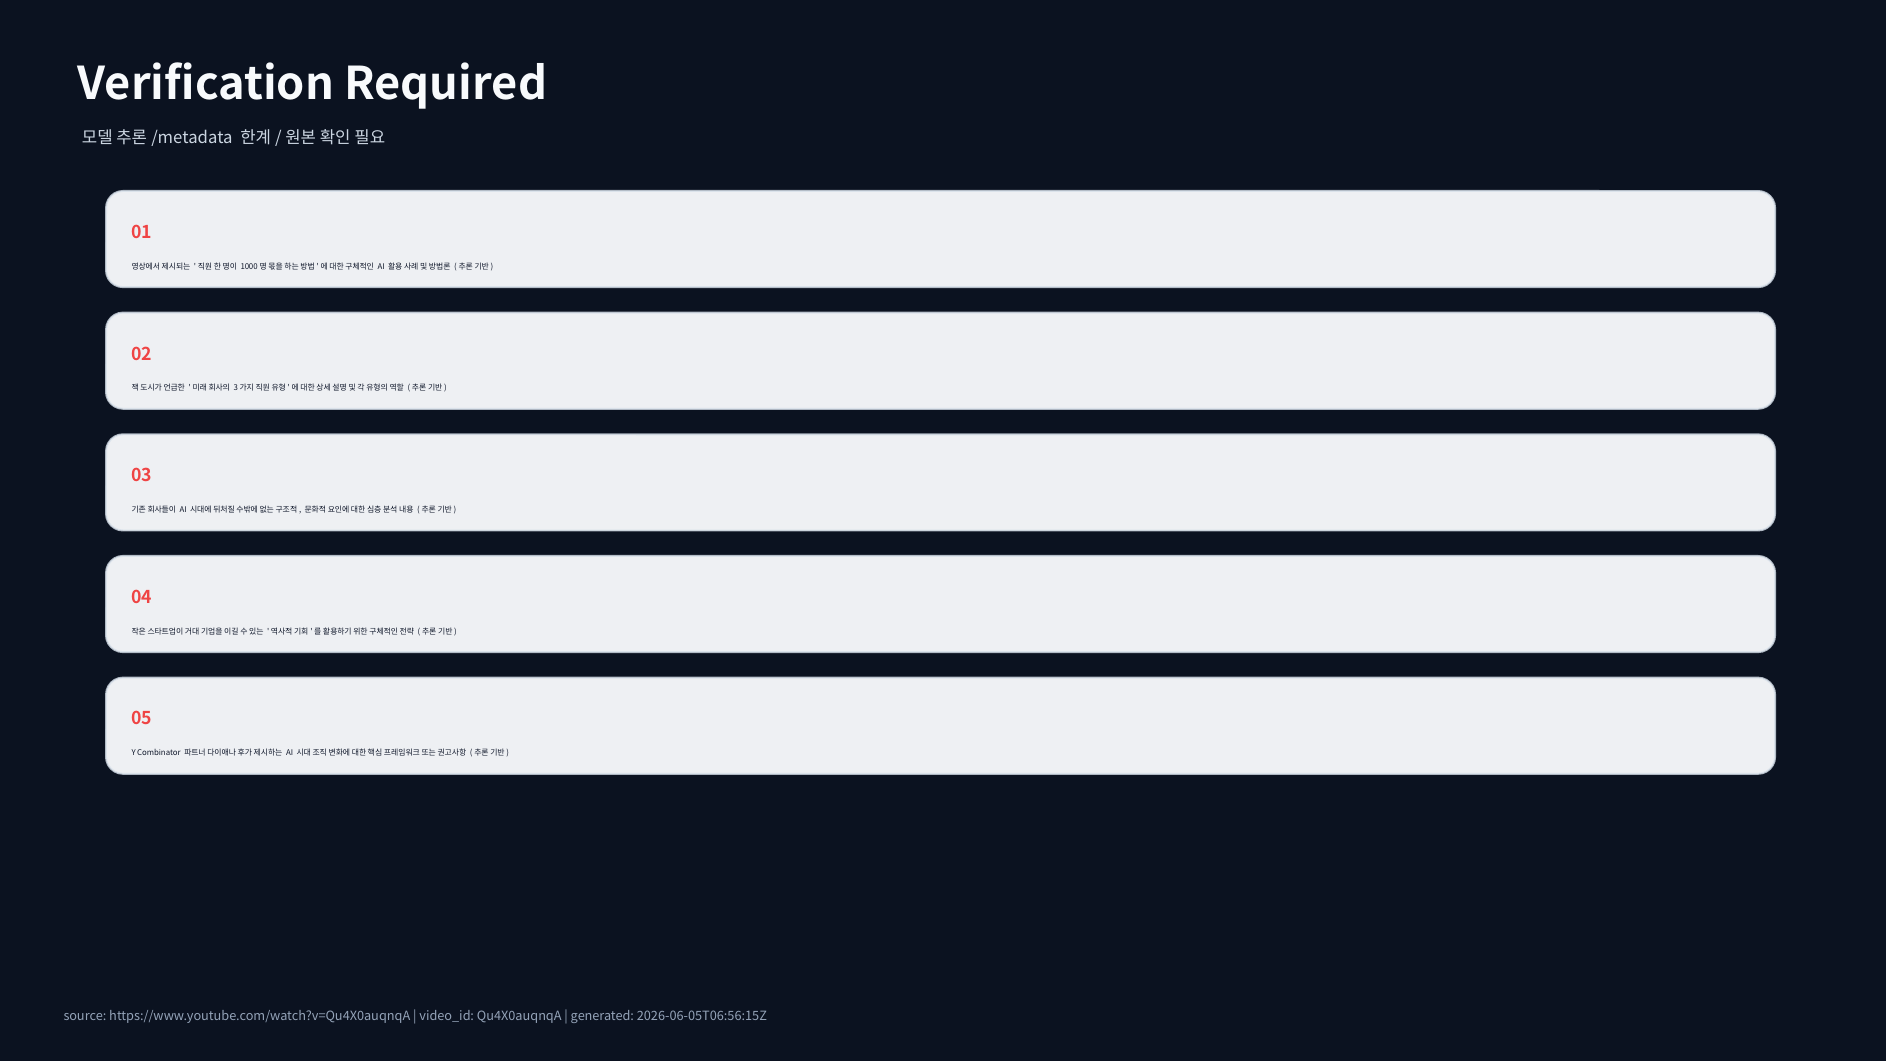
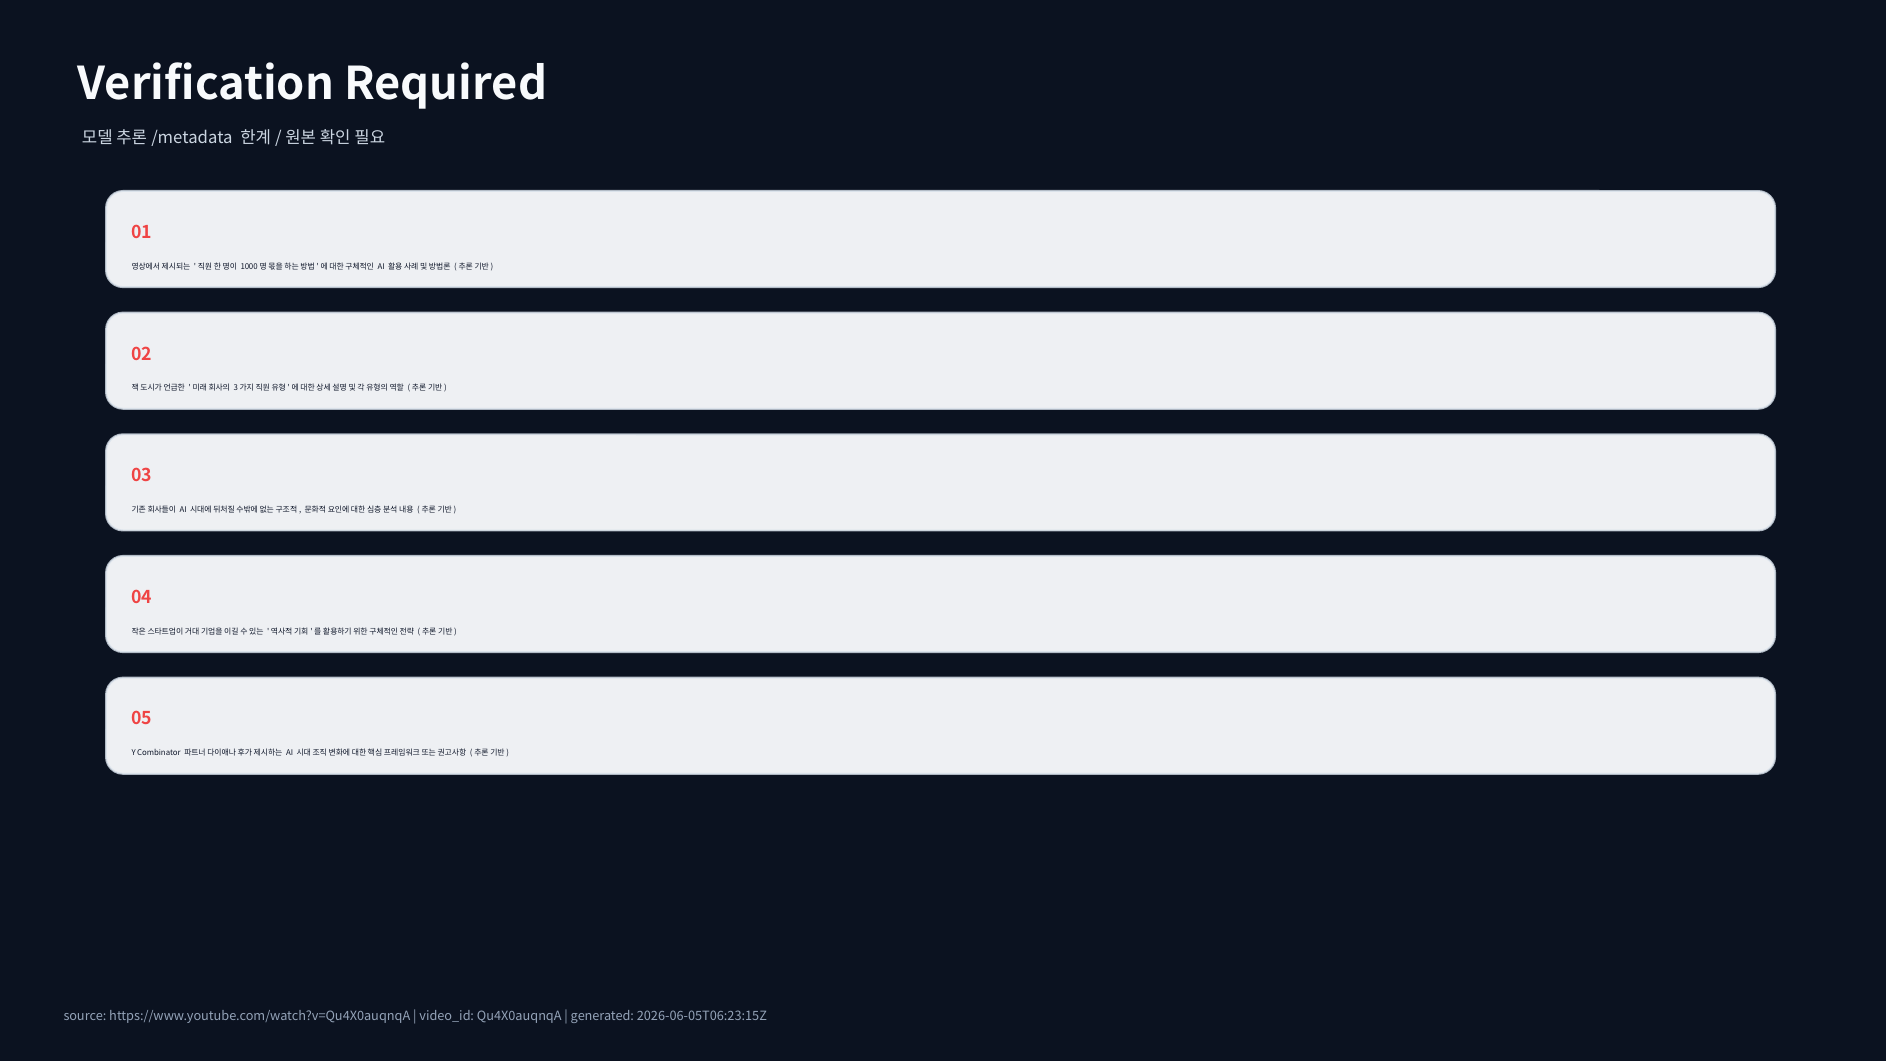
2026-06-05T06:56:15Z: 2026-06-05T06:56:15Z -> 2026-06-05T06:23:15Z
